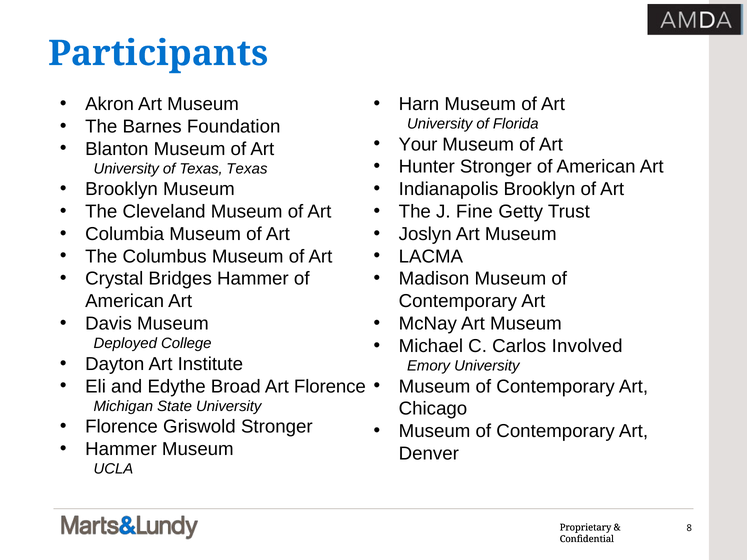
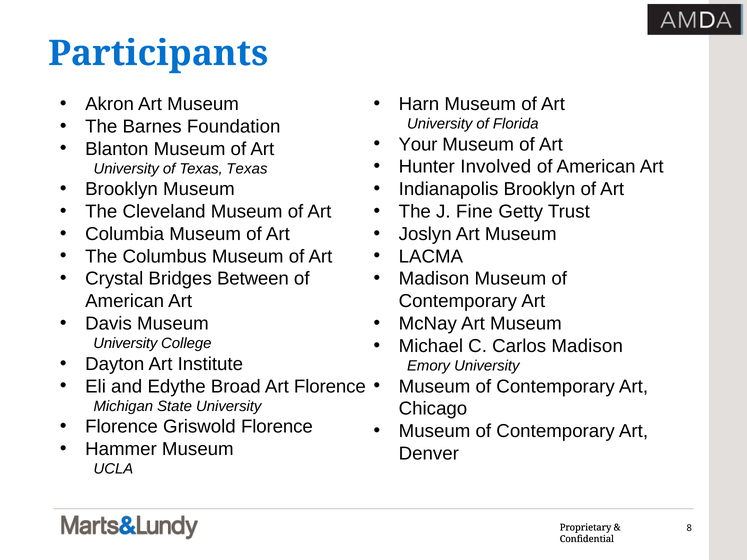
Hunter Stronger: Stronger -> Involved
Bridges Hammer: Hammer -> Between
Carlos Involved: Involved -> Madison
Deployed at (125, 344): Deployed -> University
Griswold Stronger: Stronger -> Florence
